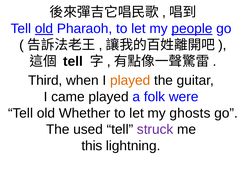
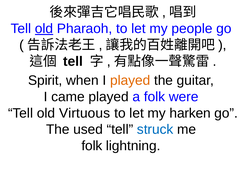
people underline: present -> none
Third: Third -> Spirit
Whether: Whether -> Virtuous
ghosts: ghosts -> harken
struck colour: purple -> blue
this at (92, 146): this -> folk
